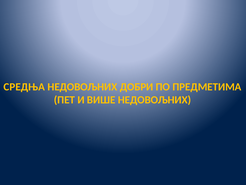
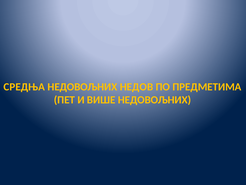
ДОБРИ: ДОБРИ -> НЕДОВ
